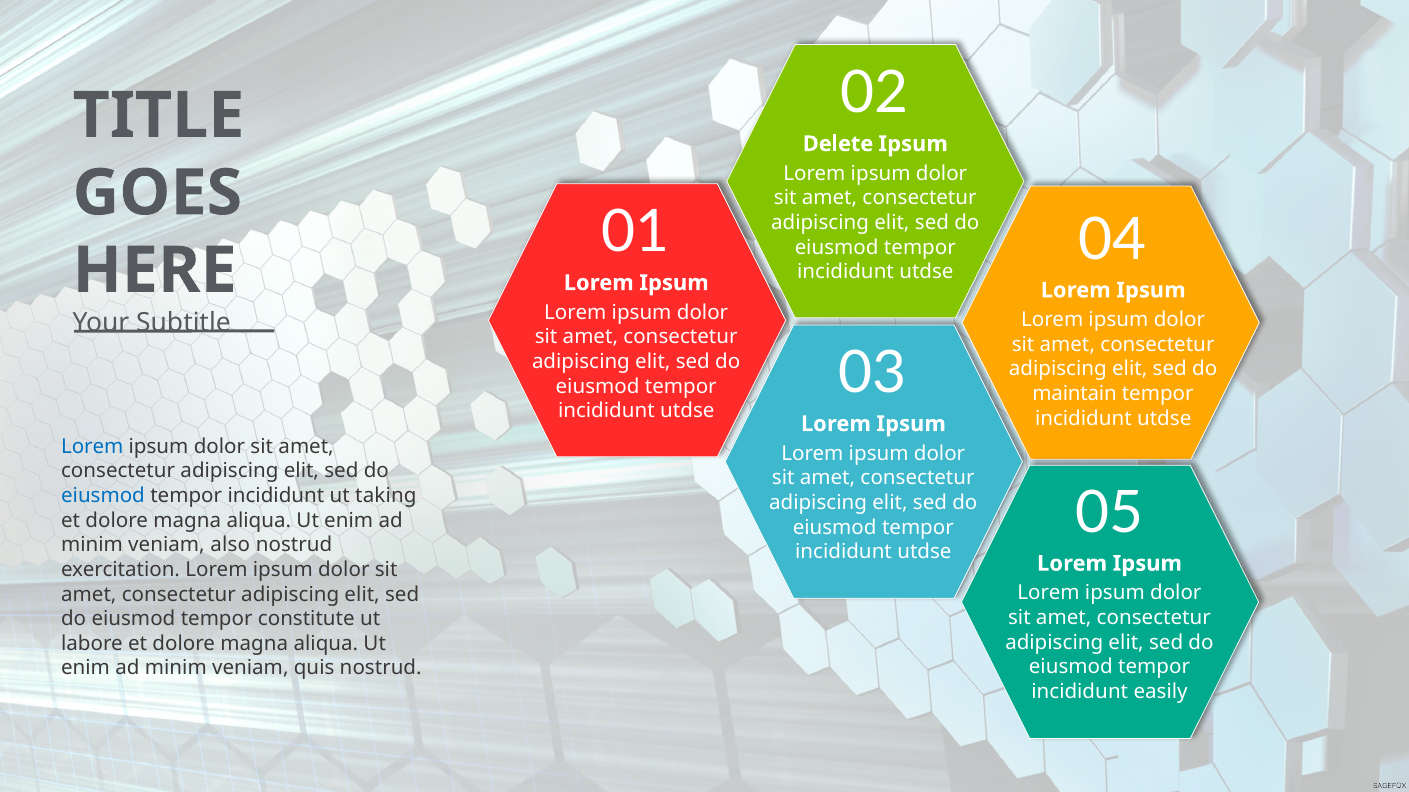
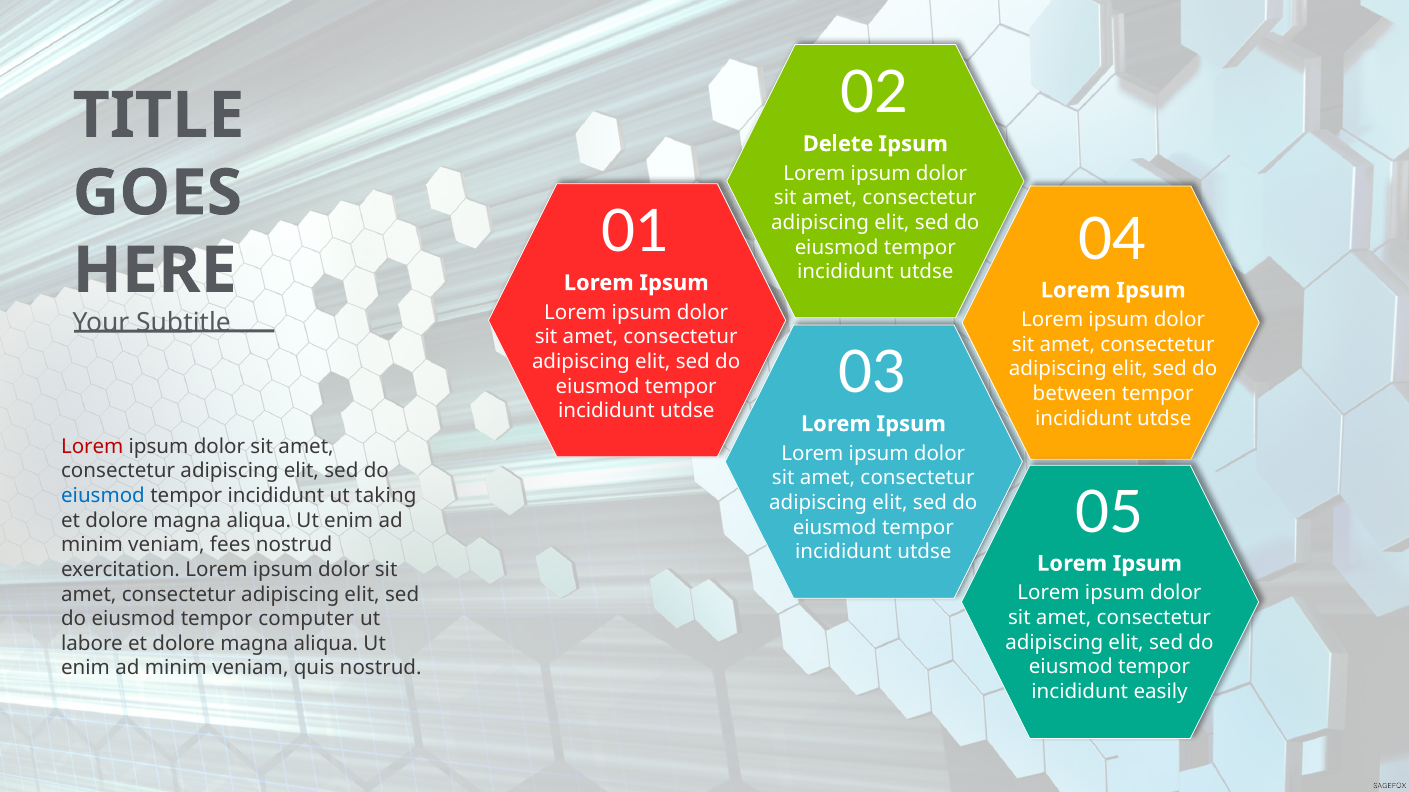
maintain: maintain -> between
Lorem at (92, 447) colour: blue -> red
also: also -> fees
constitute: constitute -> computer
